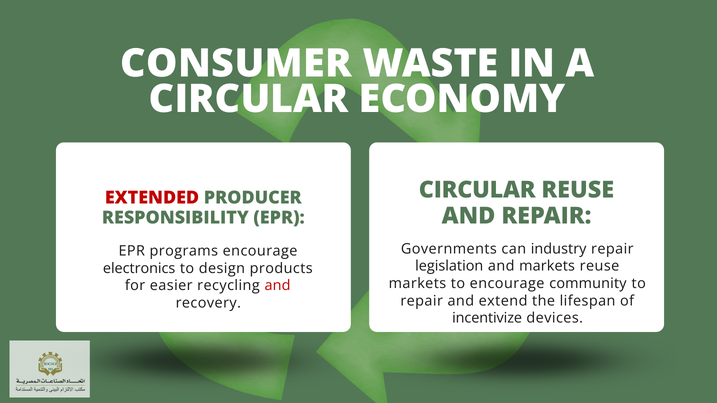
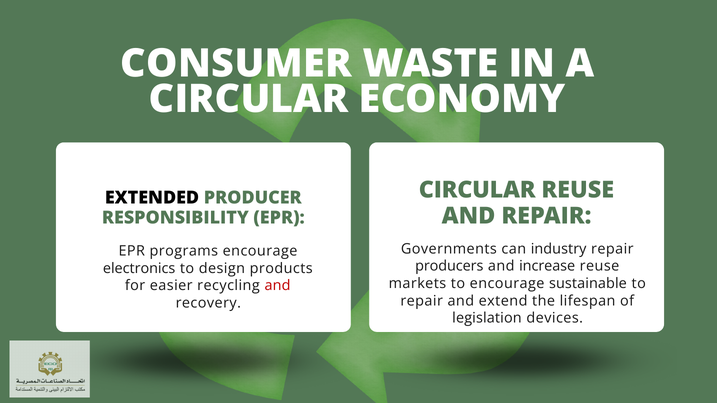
EXTENDED colour: red -> black
legislation: legislation -> producers
and markets: markets -> increase
community: community -> sustainable
incentivize: incentivize -> legislation
